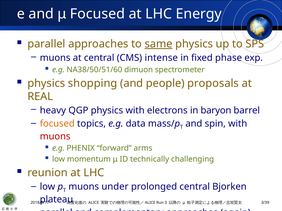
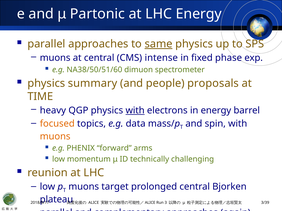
μ Focused: Focused -> Partonic
shopping: shopping -> summary
REAL: REAL -> TIME
with at (135, 111) underline: none -> present
in baryon: baryon -> energy
muons at (55, 137) colour: red -> orange
under: under -> target
